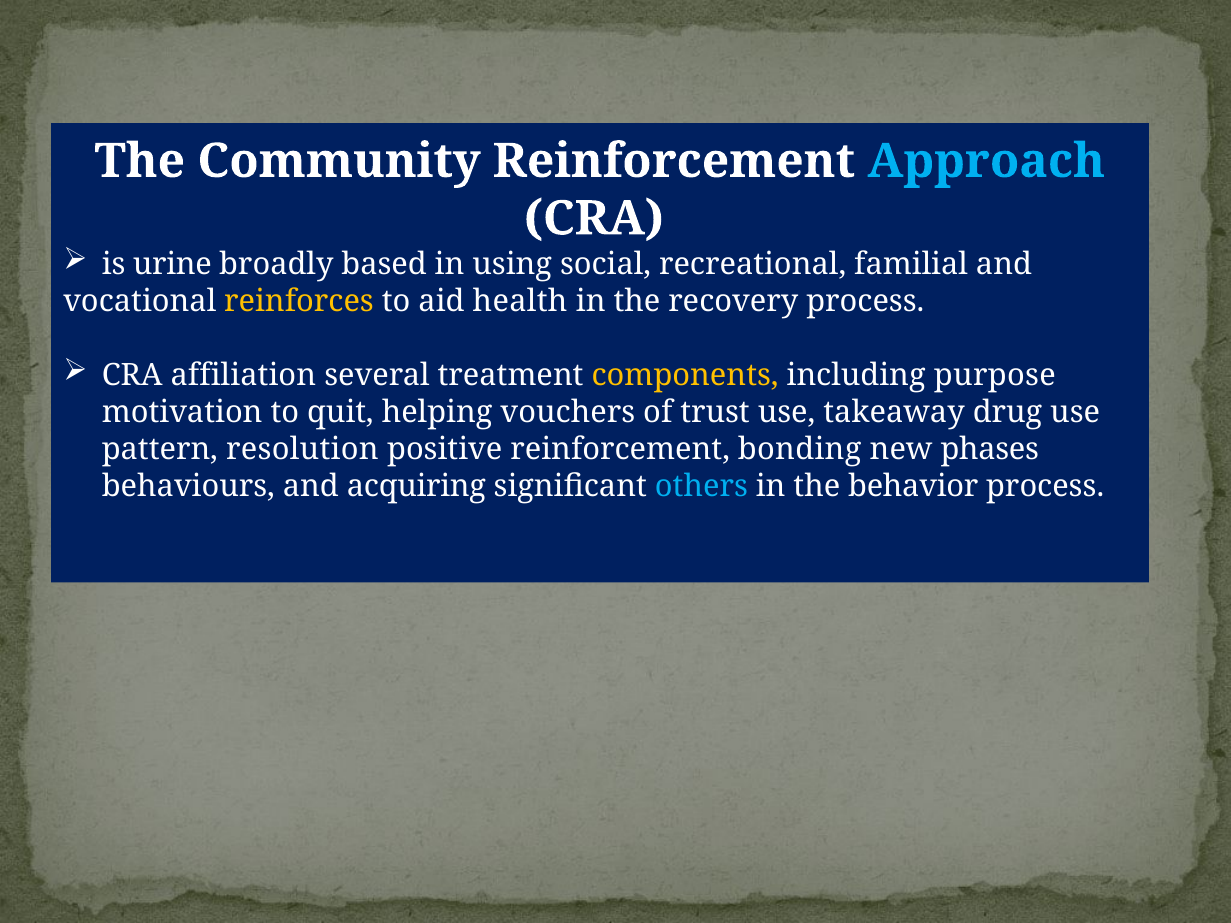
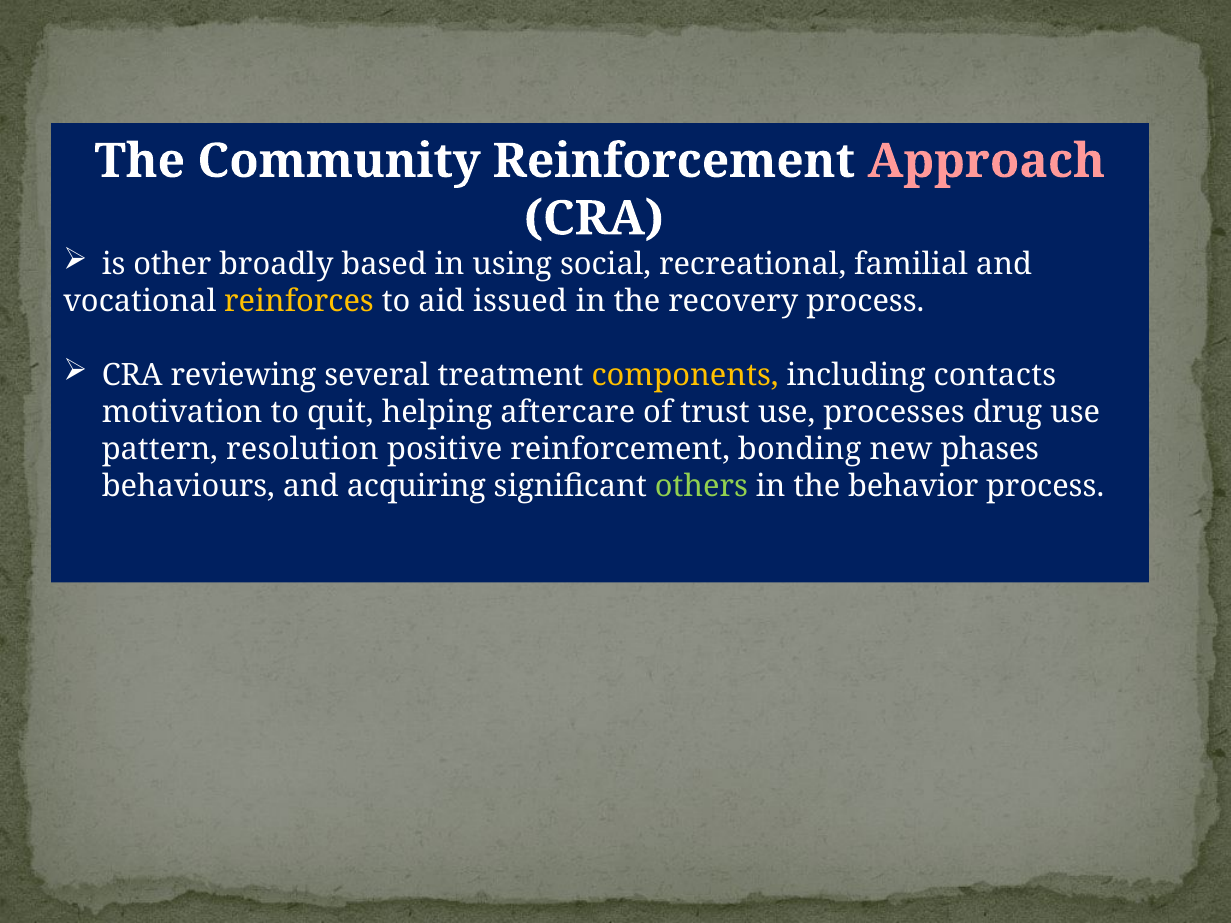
Approach colour: light blue -> pink
urine: urine -> other
health: health -> issued
affiliation: affiliation -> reviewing
purpose: purpose -> contacts
vouchers: vouchers -> aftercare
takeaway: takeaway -> processes
others colour: light blue -> light green
